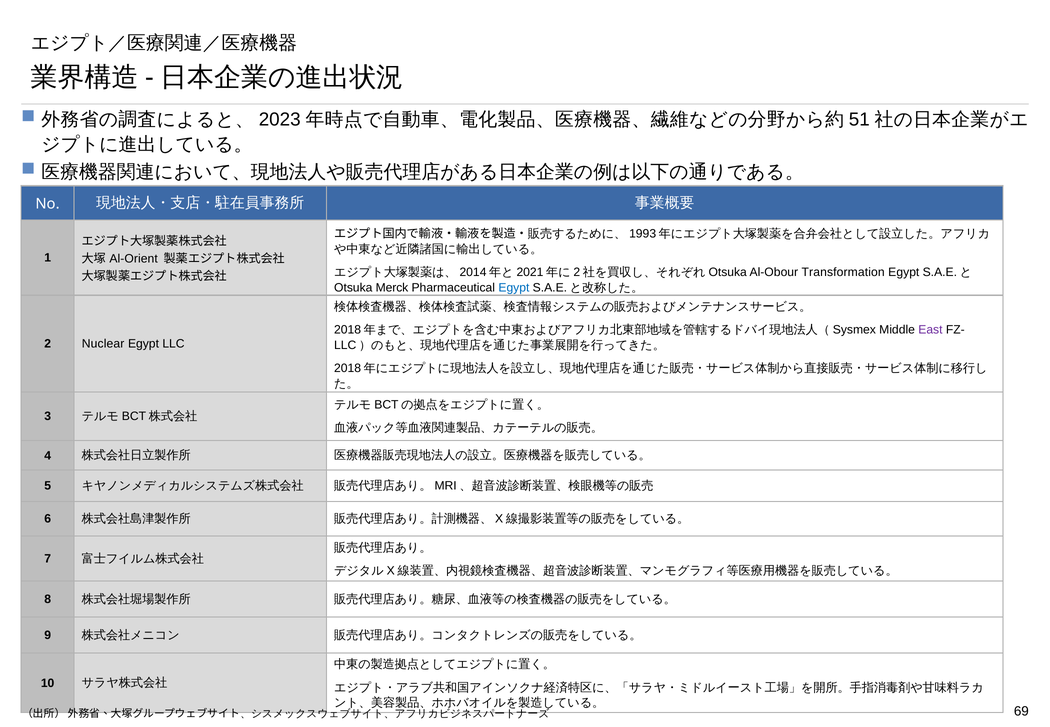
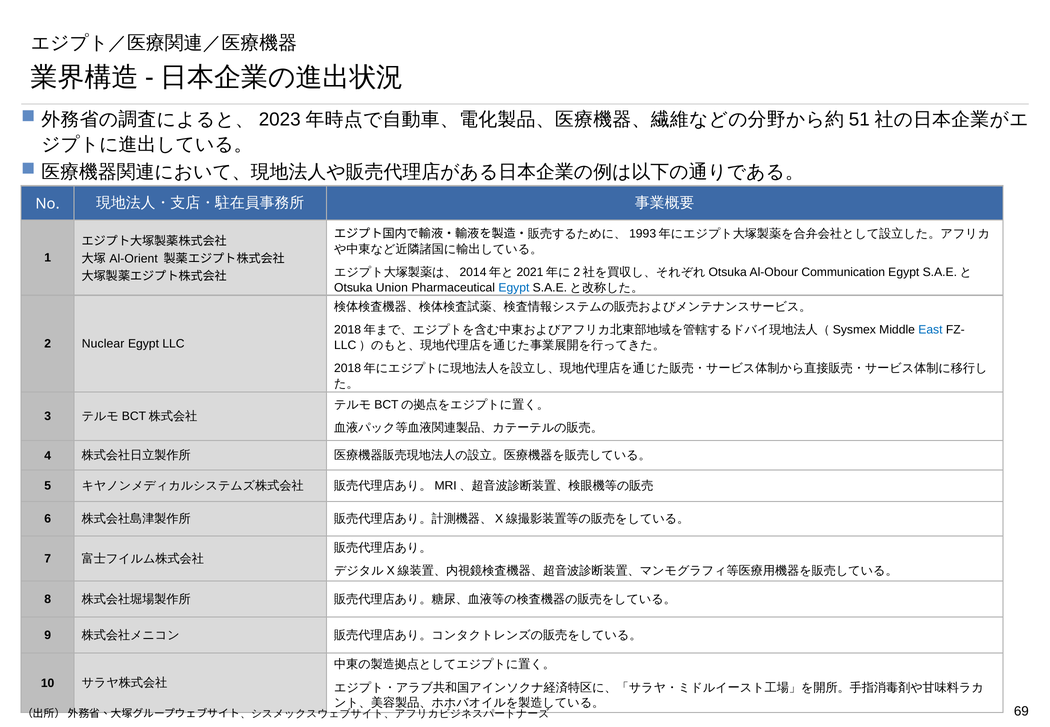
Transformation: Transformation -> Communication
Merck: Merck -> Union
East colour: purple -> blue
